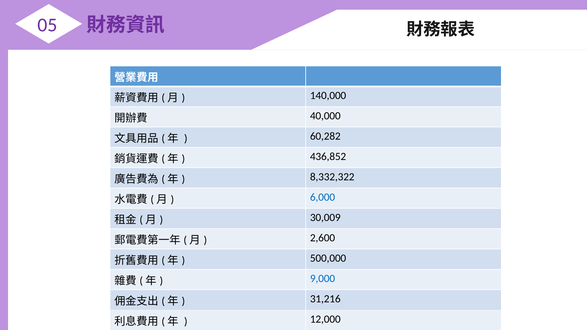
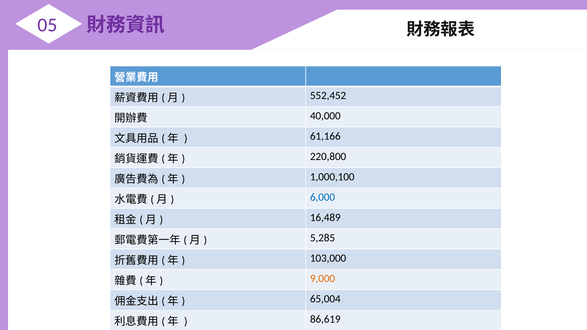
140,000: 140,000 -> 552,452
60,282: 60,282 -> 61,166
436,852: 436,852 -> 220,800
8,332,322: 8,332,322 -> 1,000,100
30,009: 30,009 -> 16,489
2,600: 2,600 -> 5,285
500,000: 500,000 -> 103,000
9,000 colour: blue -> orange
31,216: 31,216 -> 65,004
12,000: 12,000 -> 86,619
